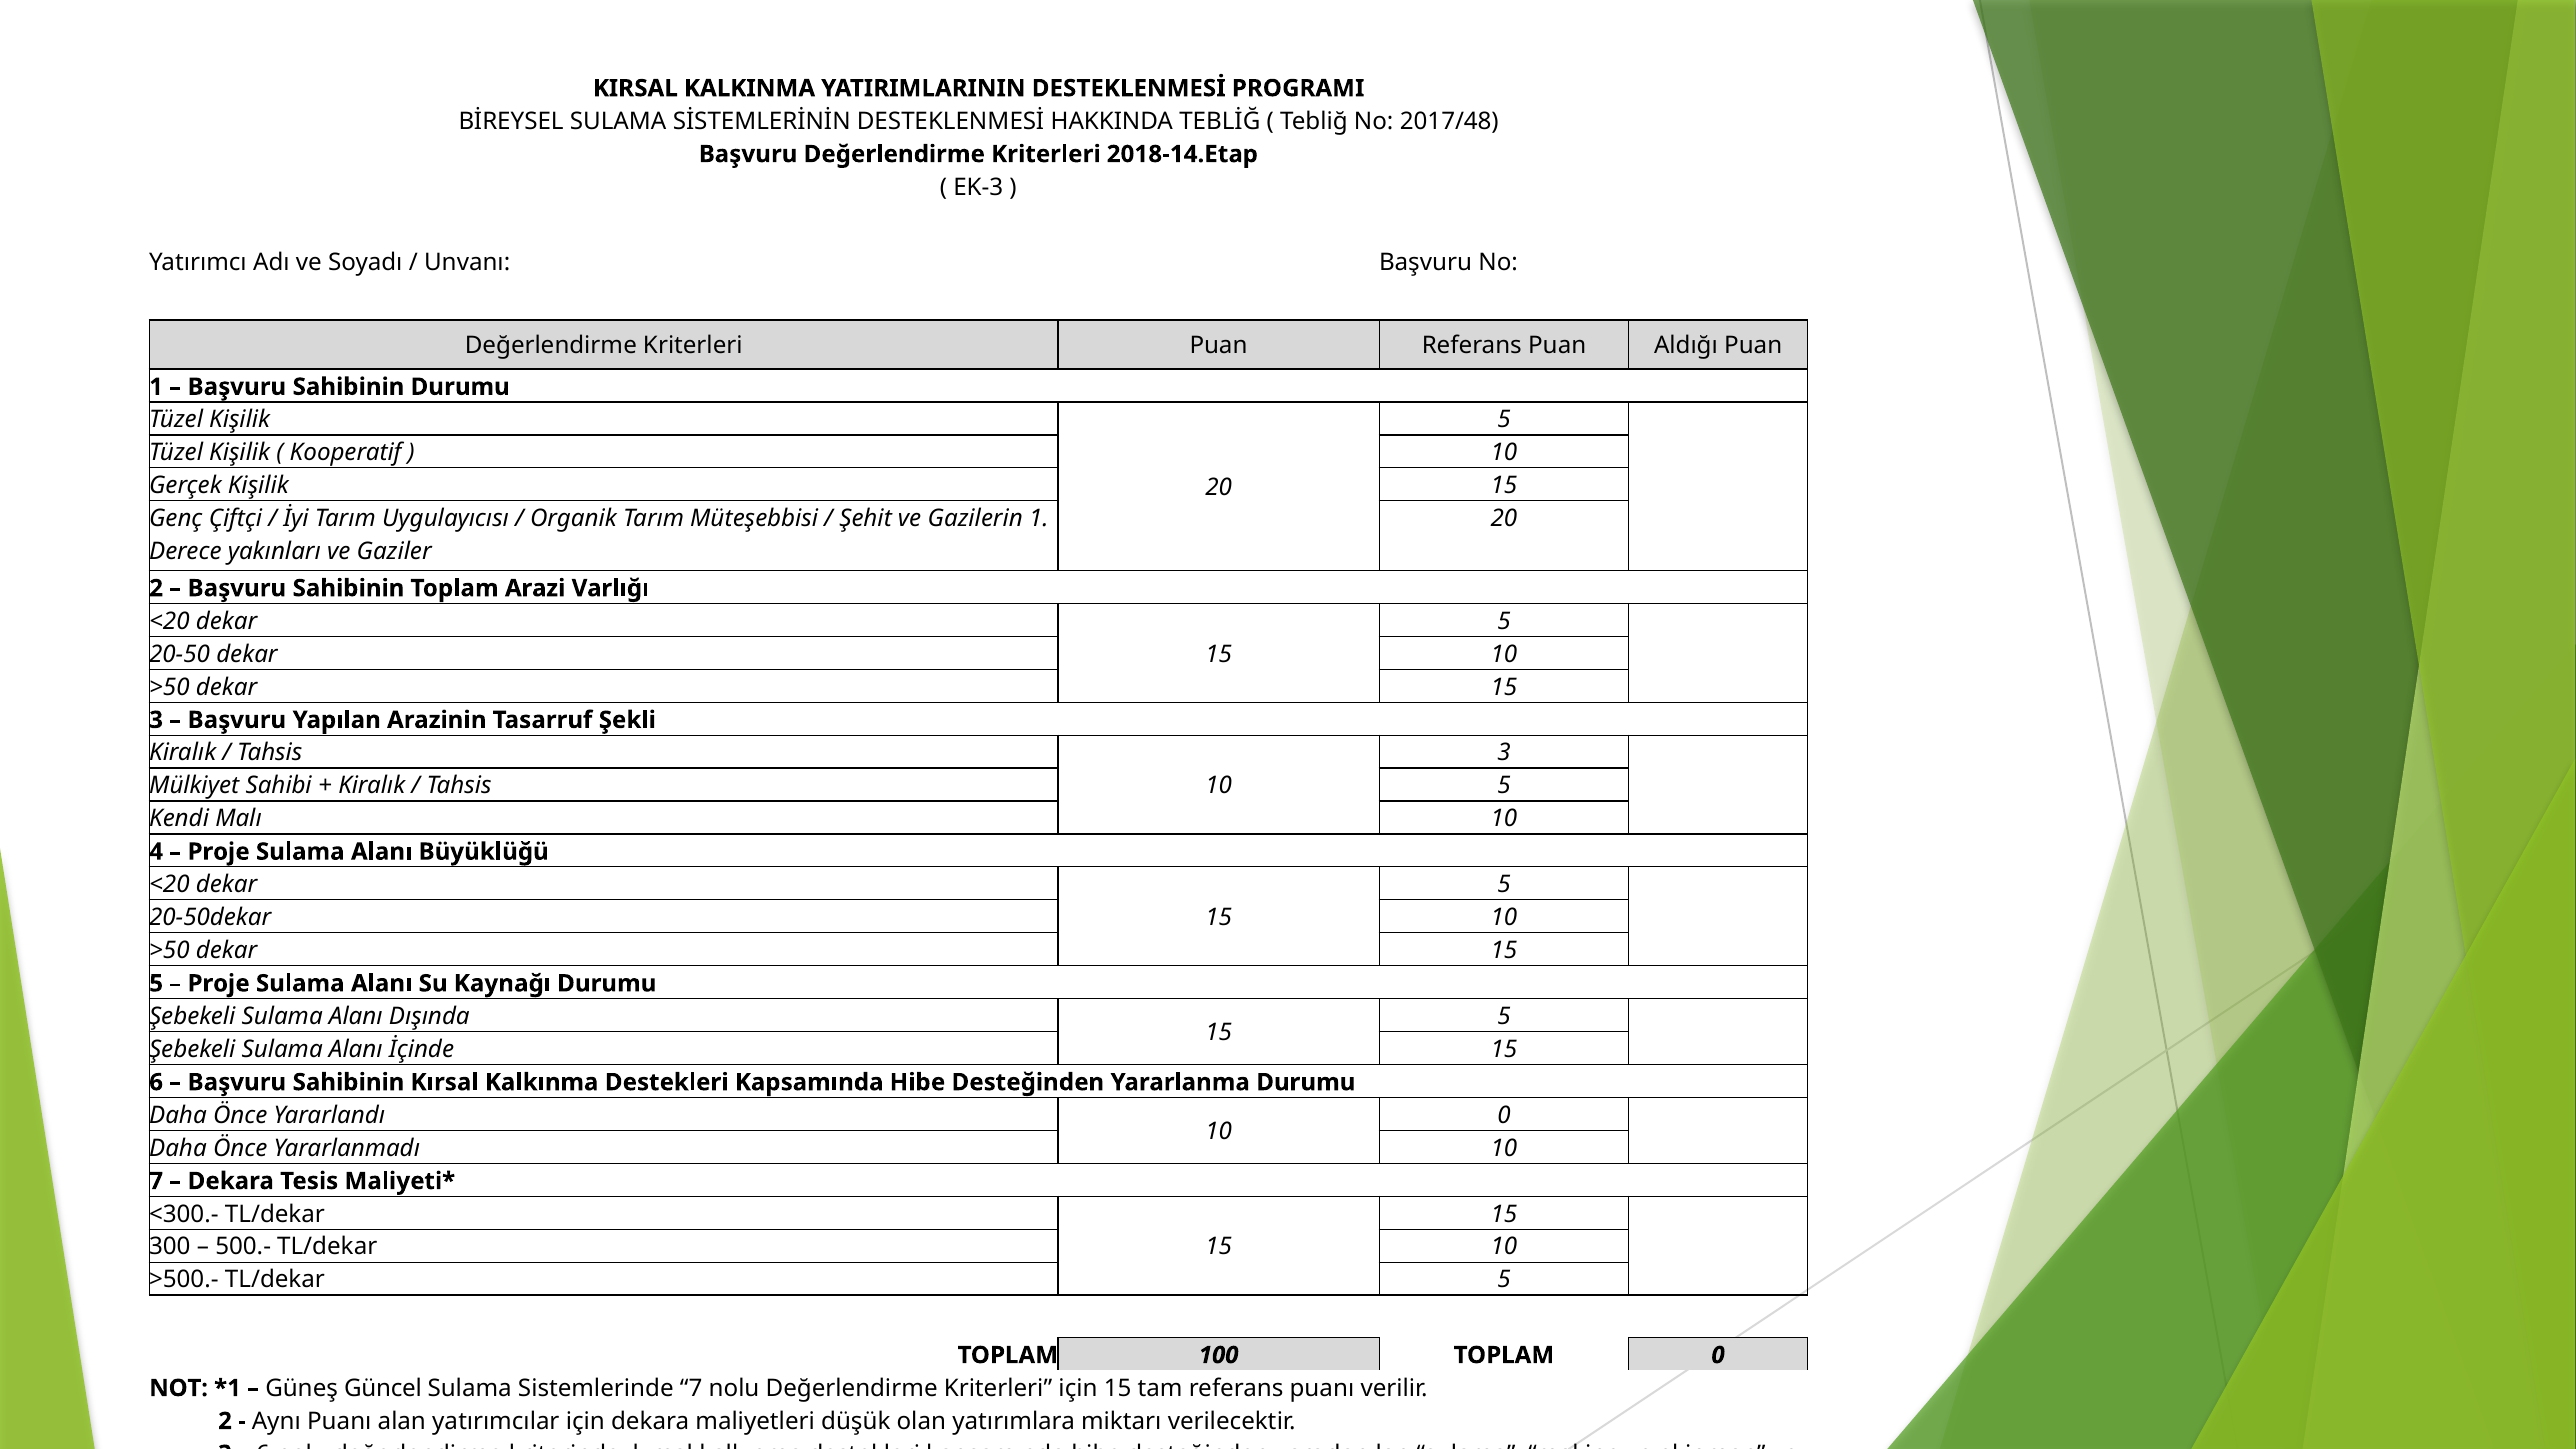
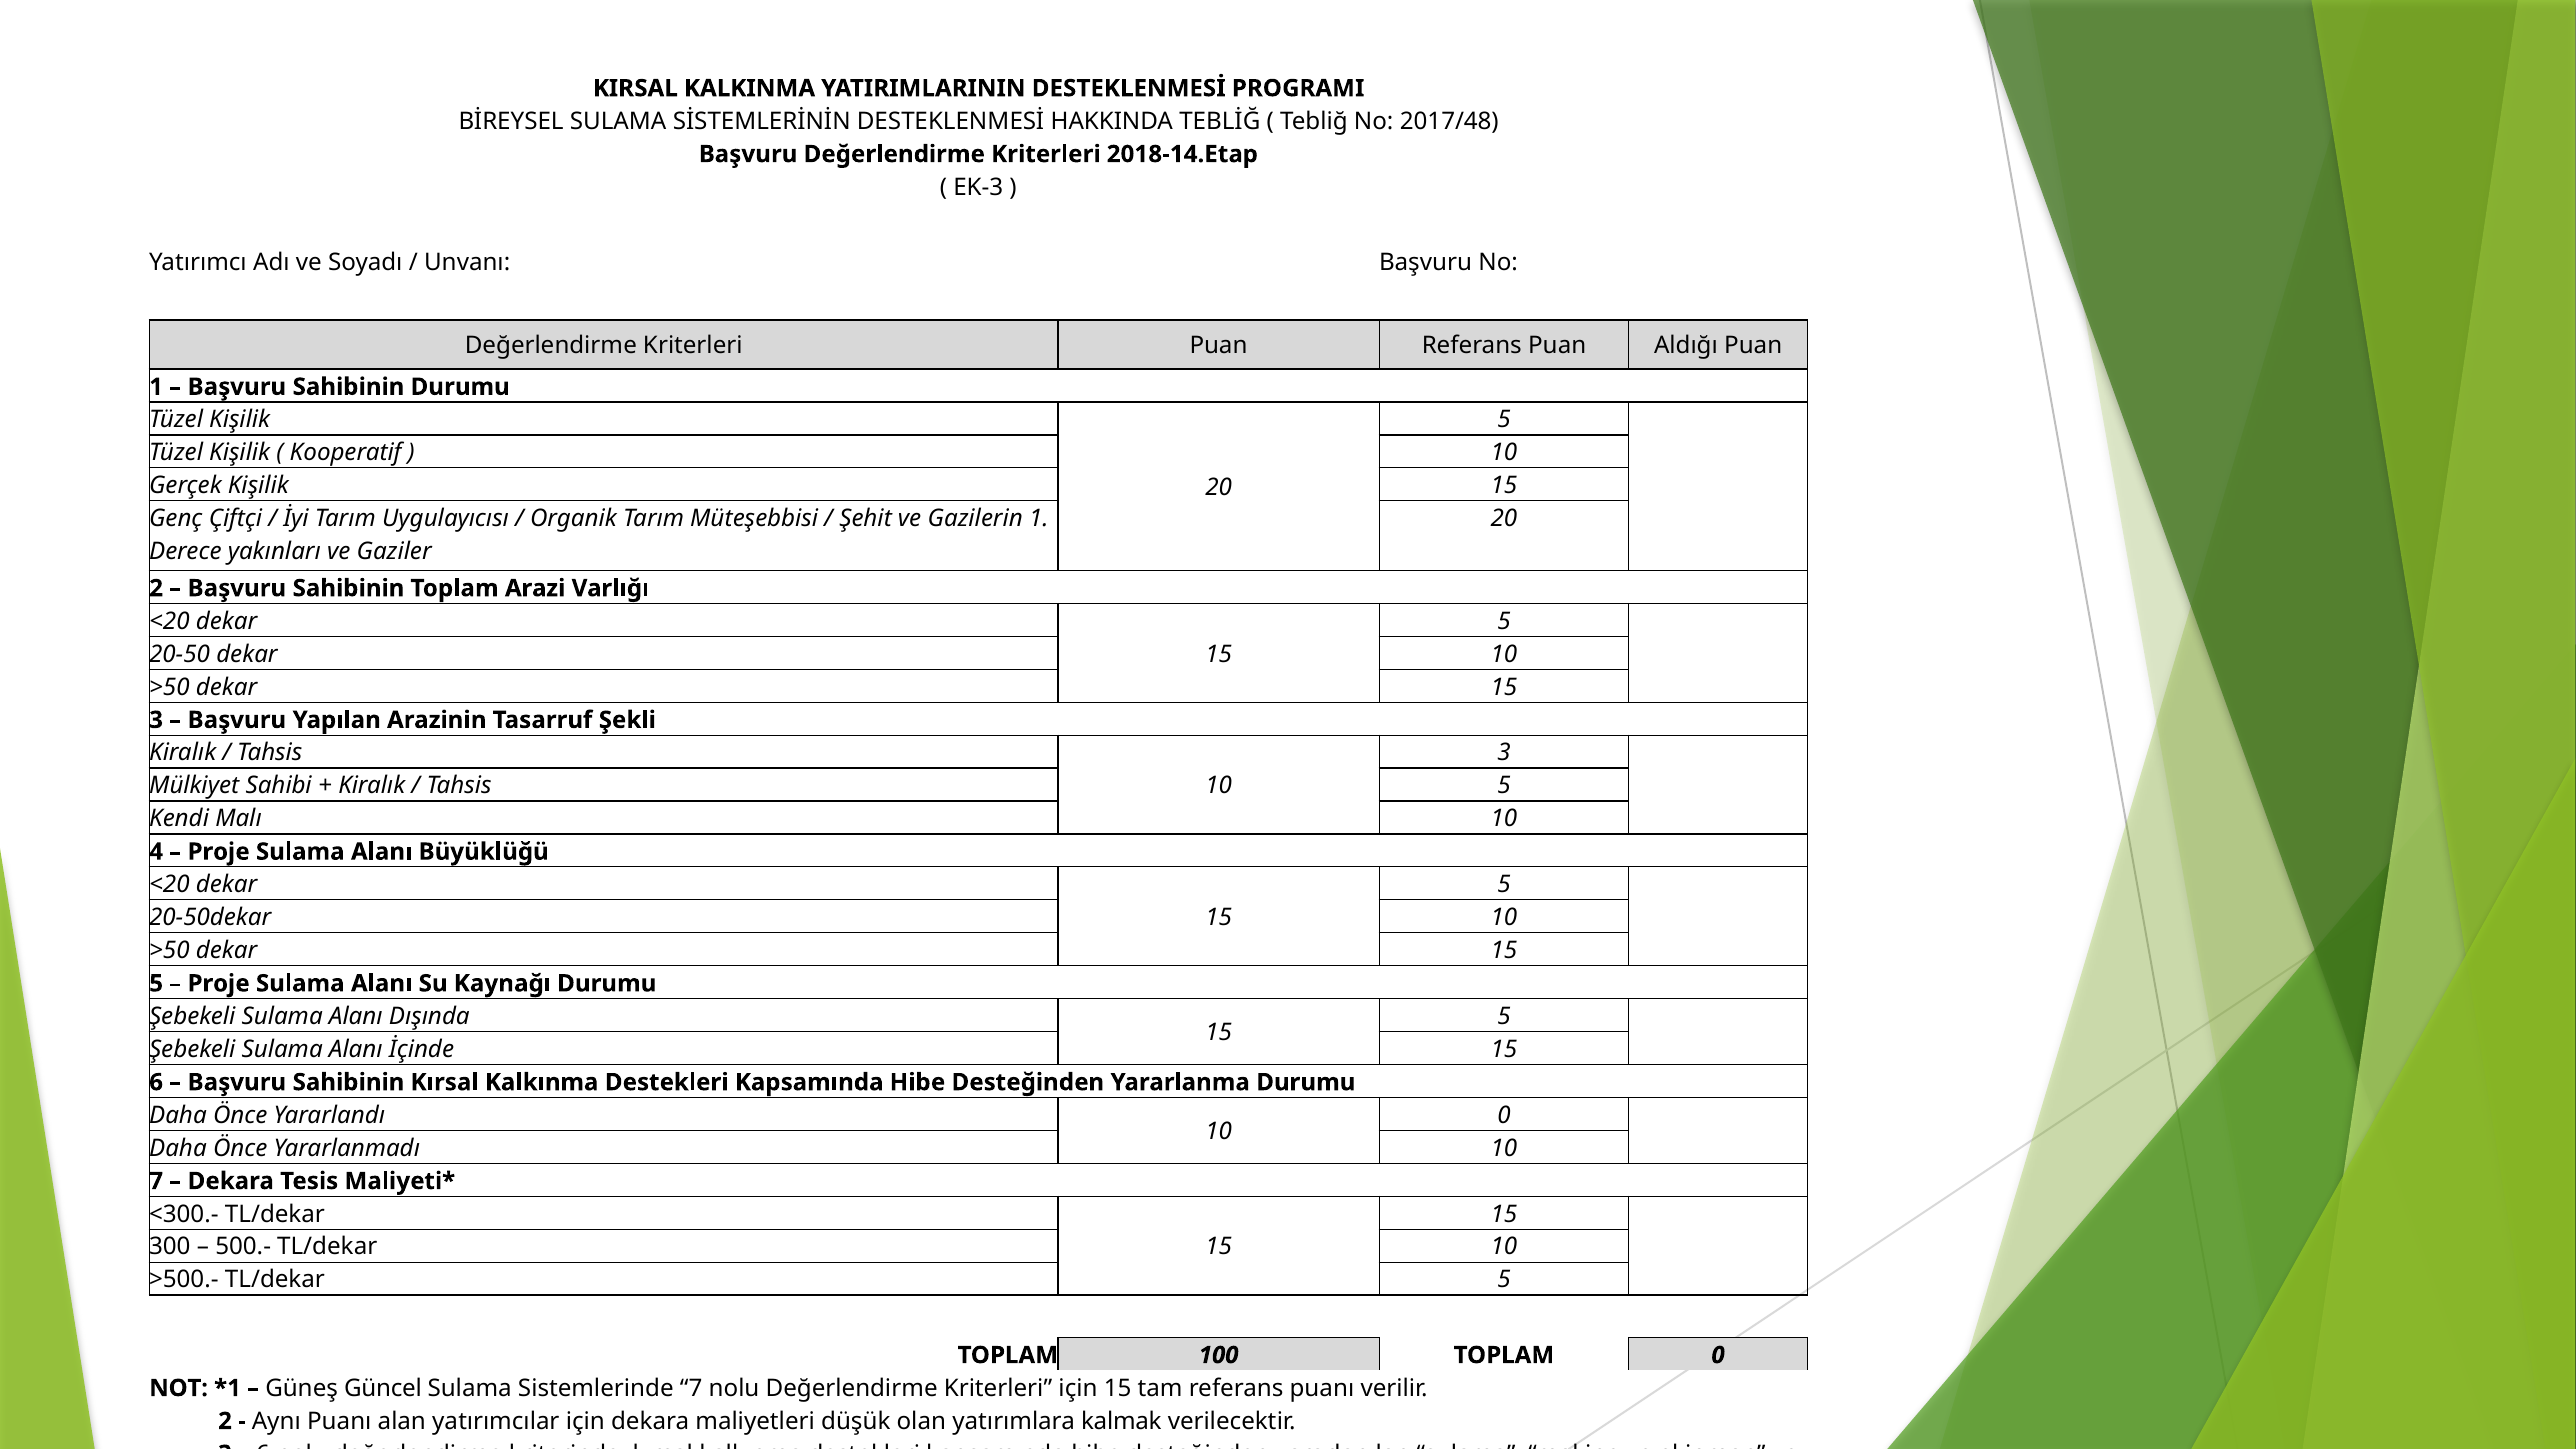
miktarı: miktarı -> kalmak
